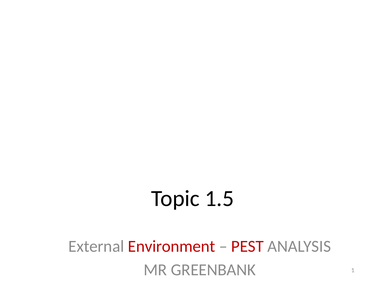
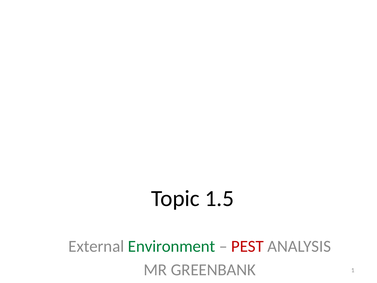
Environment colour: red -> green
